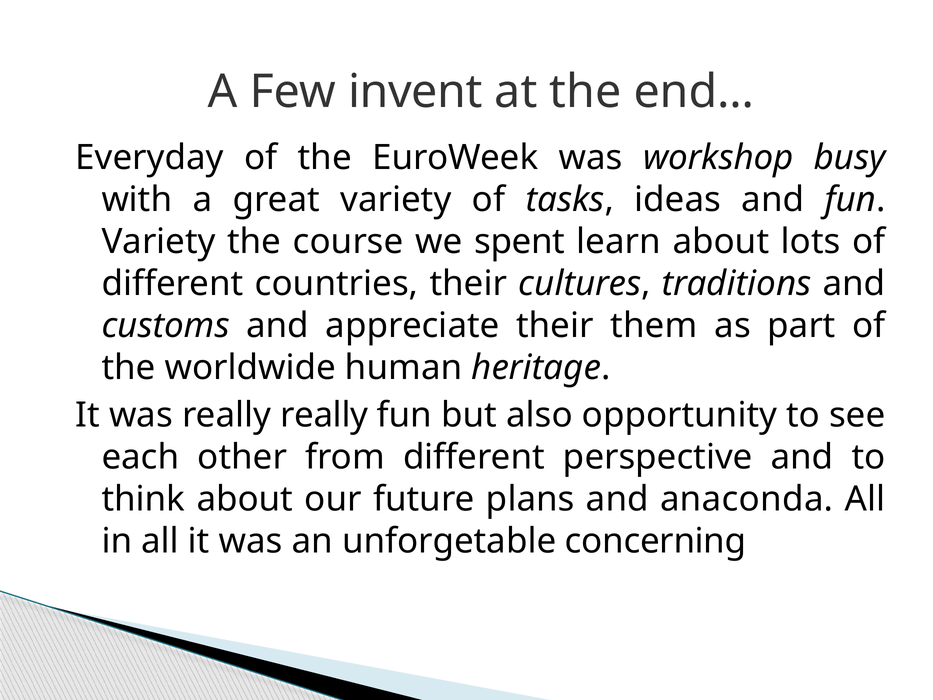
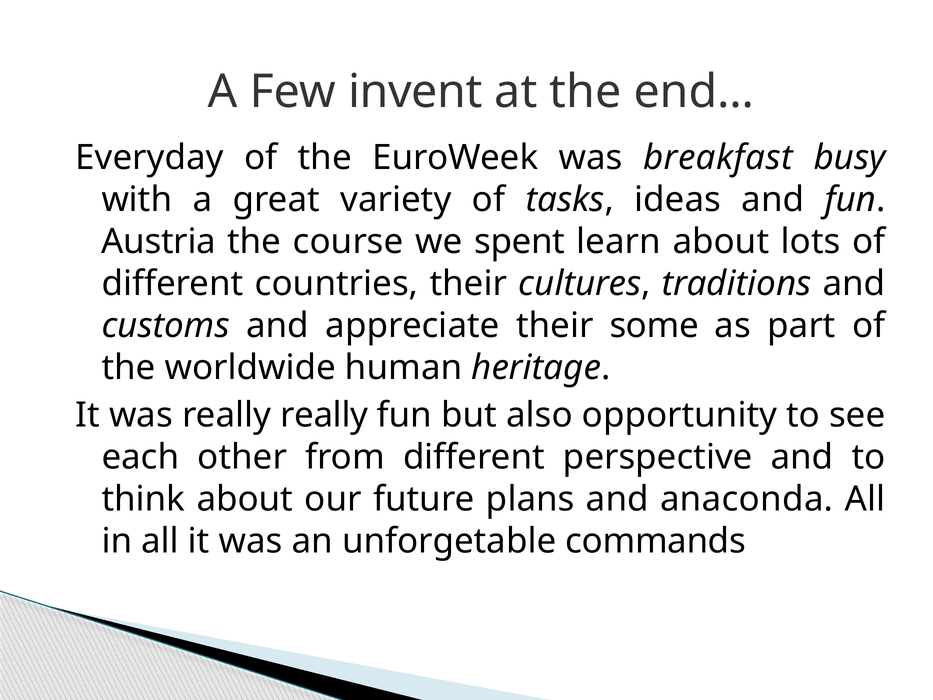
workshop: workshop -> breakfast
Variety at (158, 242): Variety -> Austria
them: them -> some
concerning: concerning -> commands
